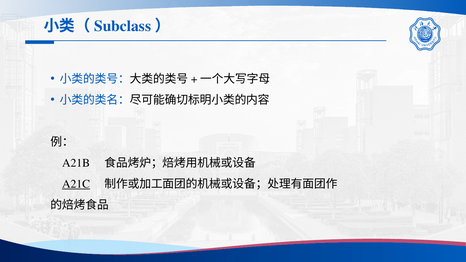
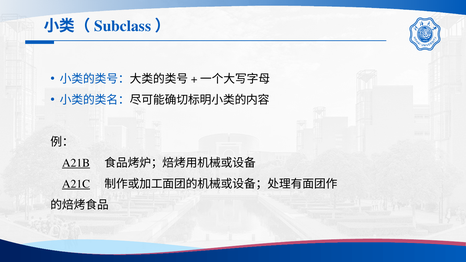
A21B underline: none -> present
